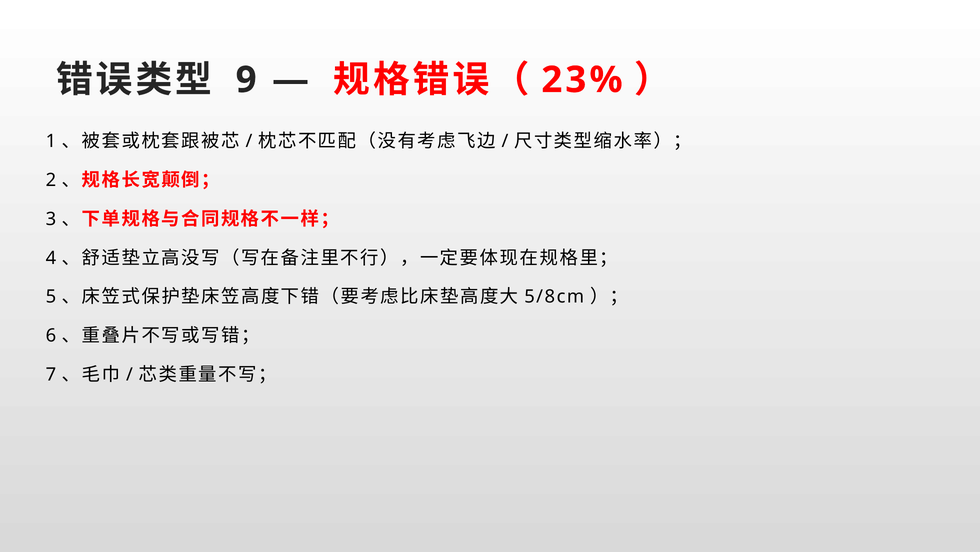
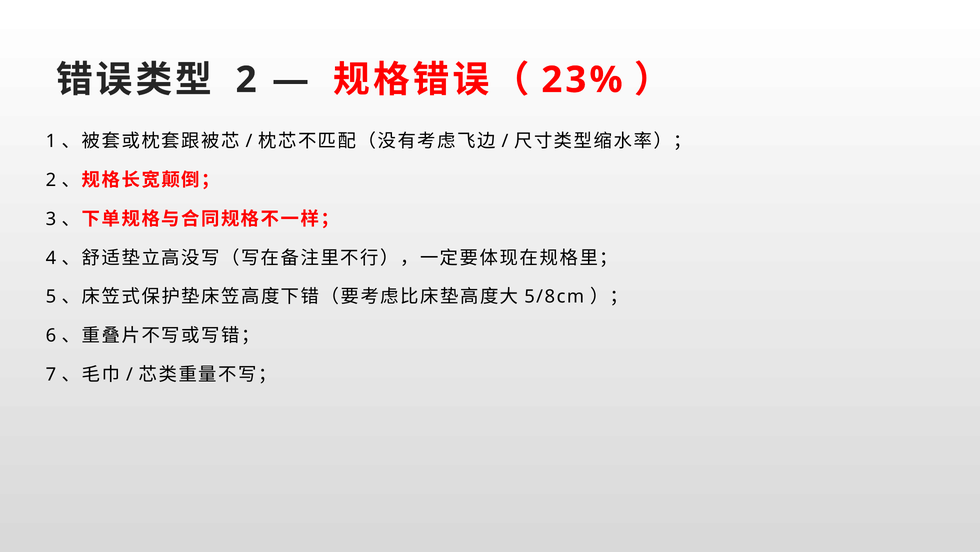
9 at (246, 80): 9 -> 2
